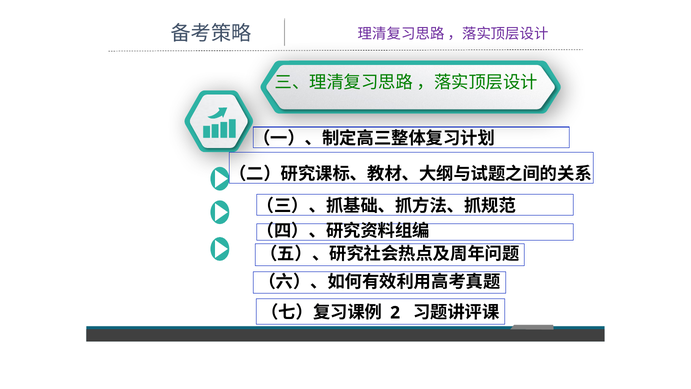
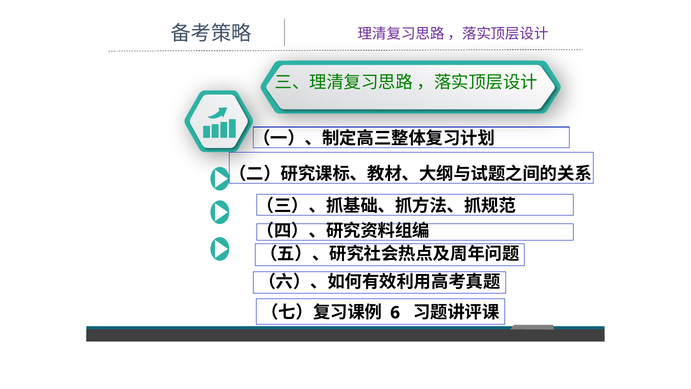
2: 2 -> 6
